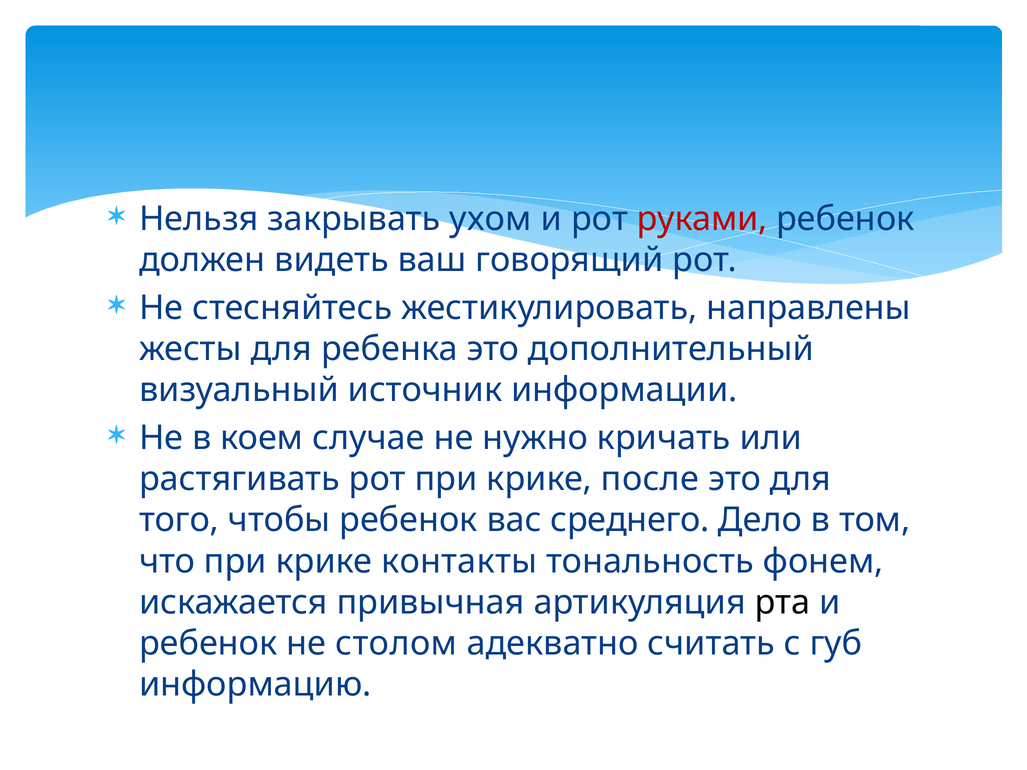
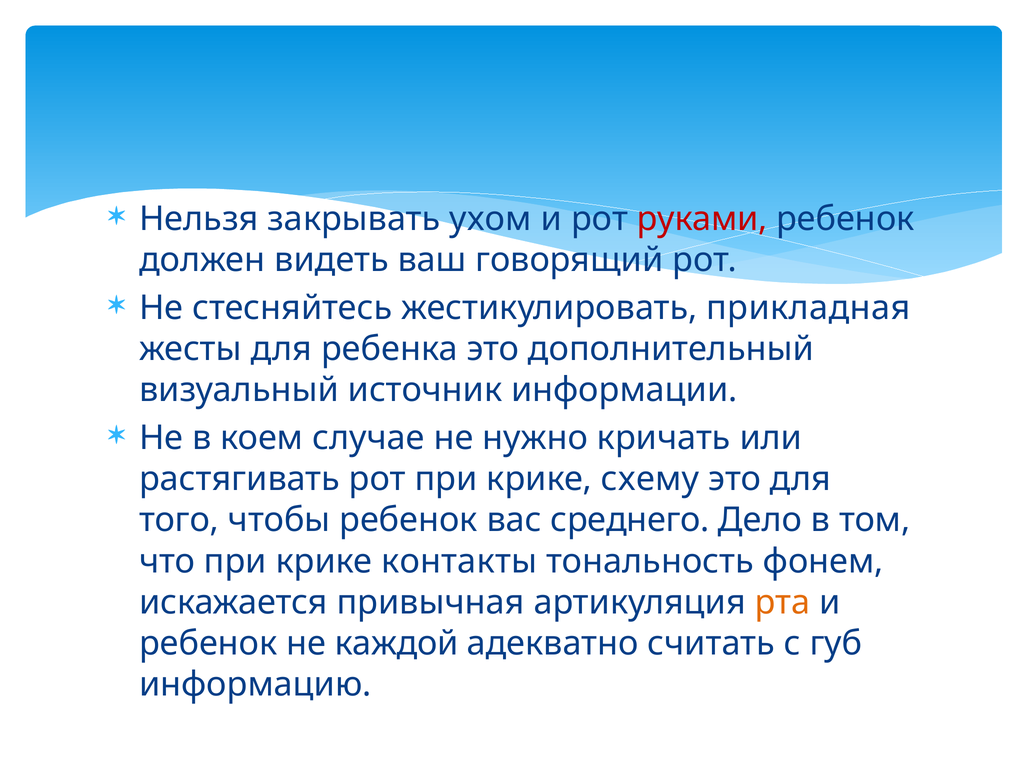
направлены: направлены -> прикладная
после: после -> схему
рта colour: black -> orange
столом: столом -> каждой
